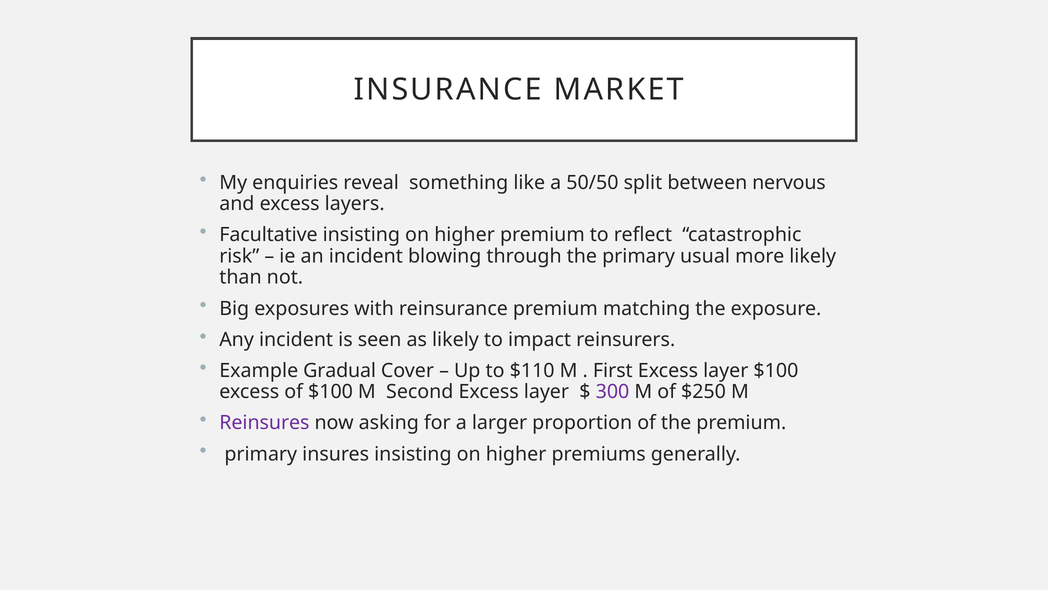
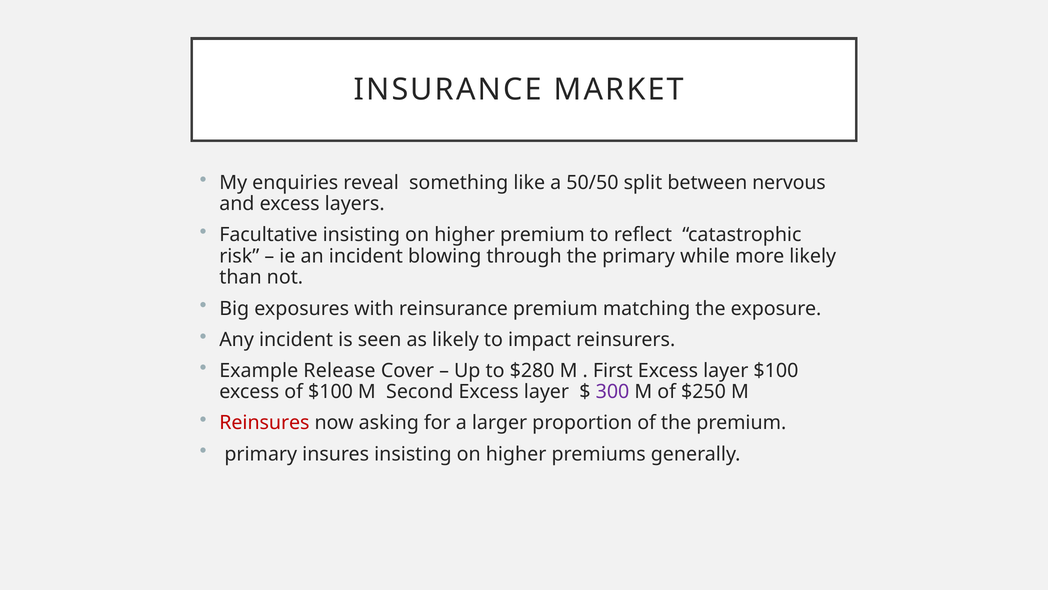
usual: usual -> while
Gradual: Gradual -> Release
$110: $110 -> $280
Reinsures colour: purple -> red
